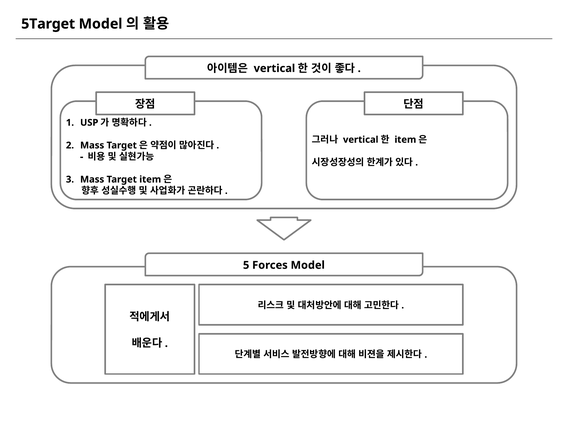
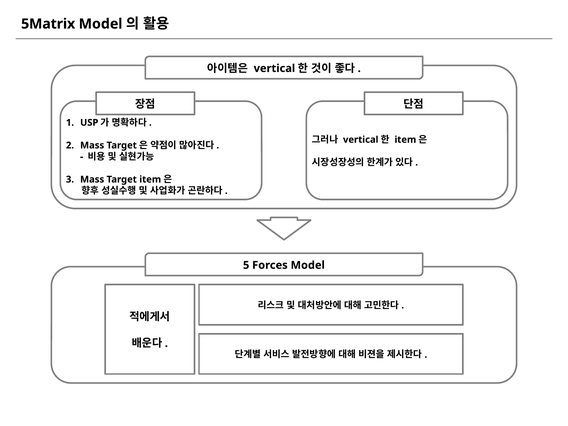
5Target: 5Target -> 5Matrix
